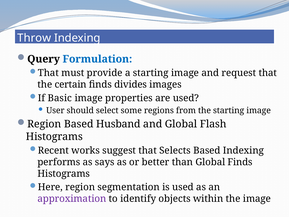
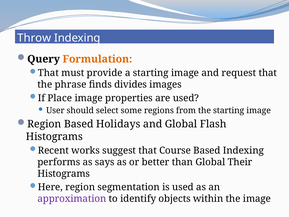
Formulation colour: blue -> orange
certain: certain -> phrase
Basic: Basic -> Place
Husband: Husband -> Holidays
Selects: Selects -> Course
Global Finds: Finds -> Their
